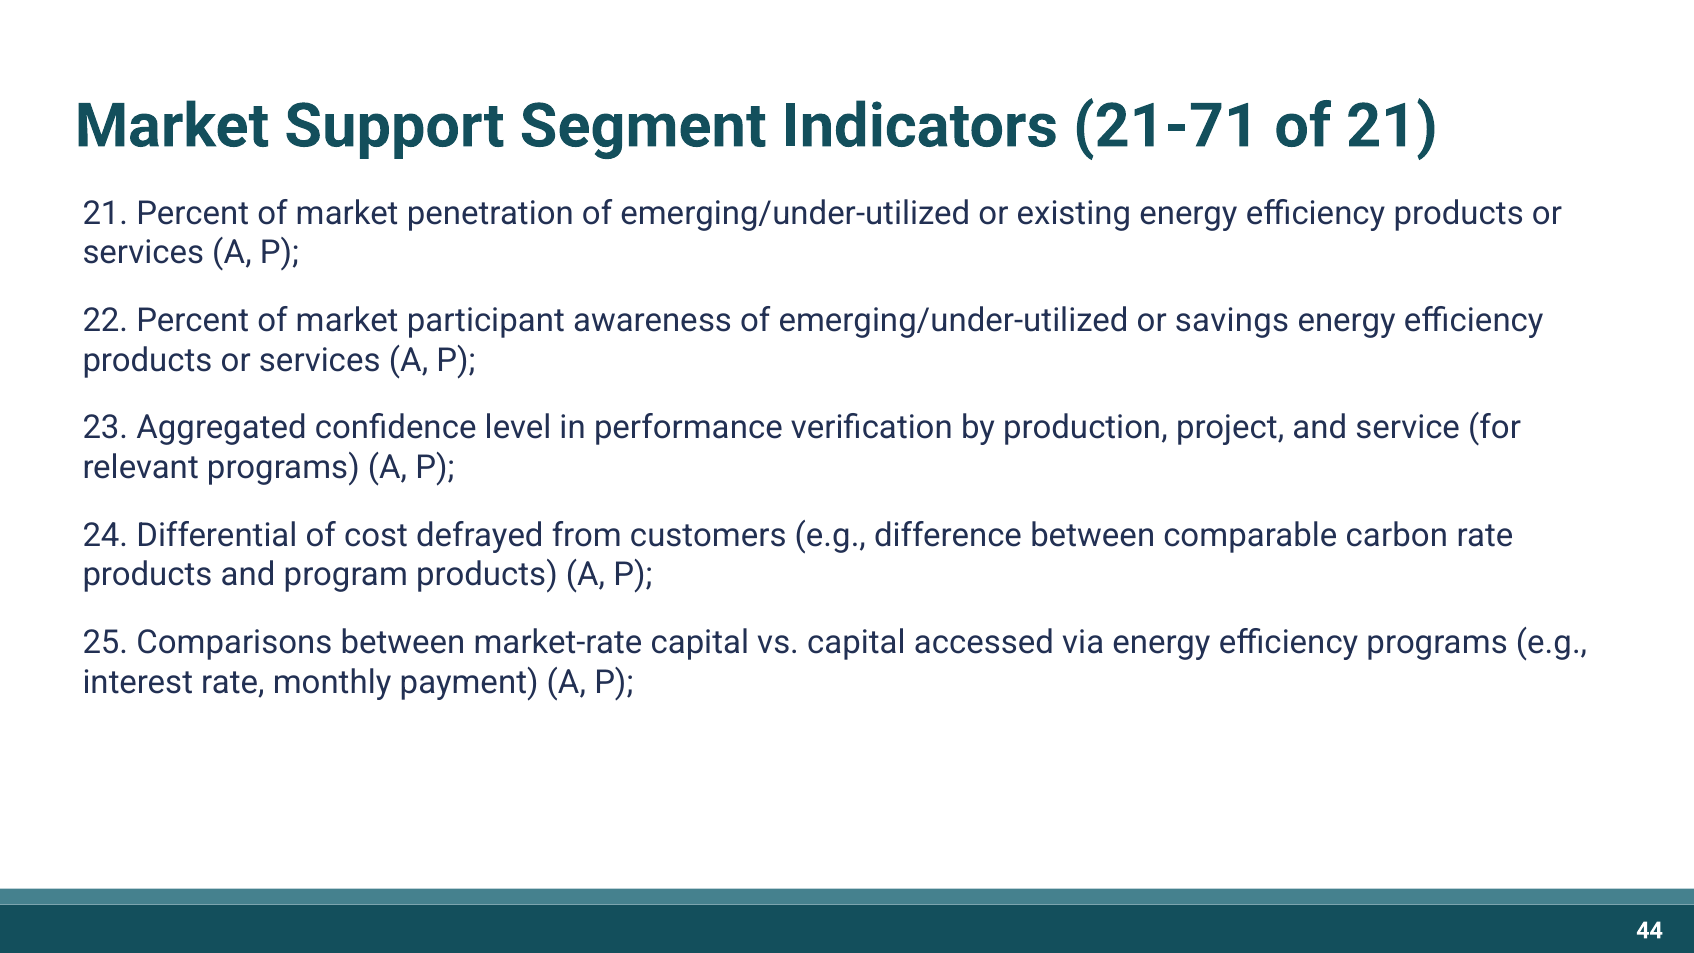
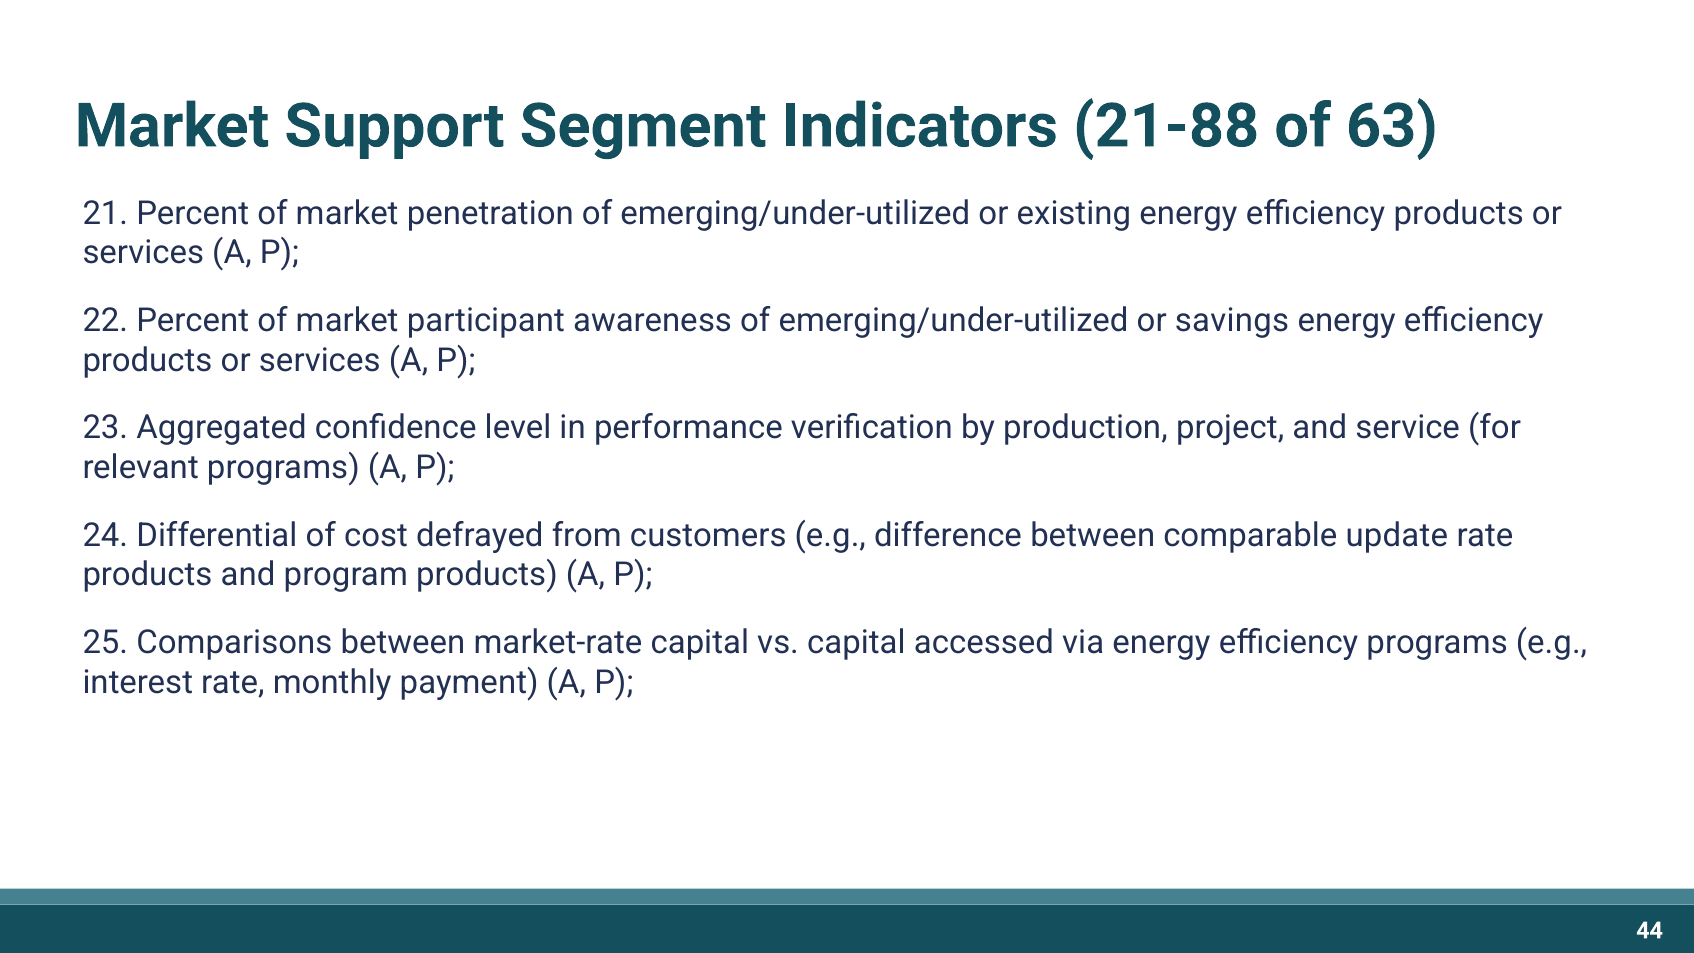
21-71: 21-71 -> 21-88
of 21: 21 -> 63
carbon: carbon -> update
